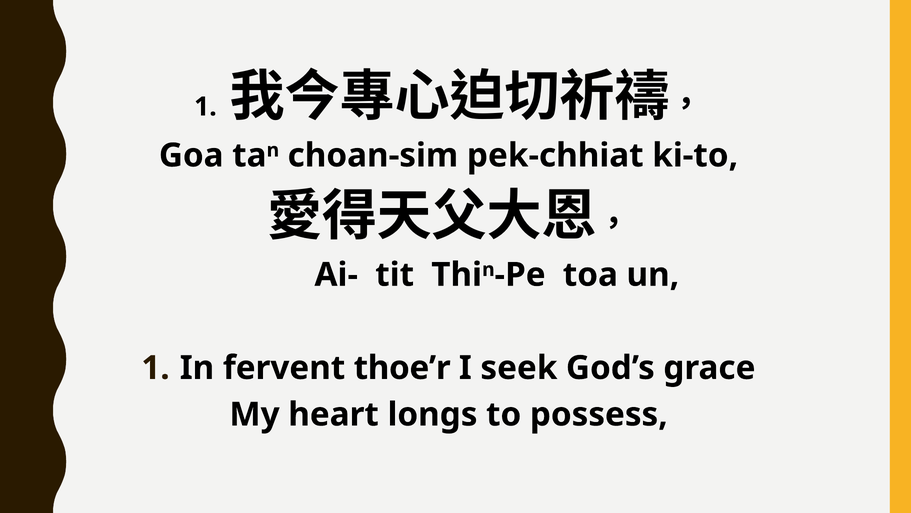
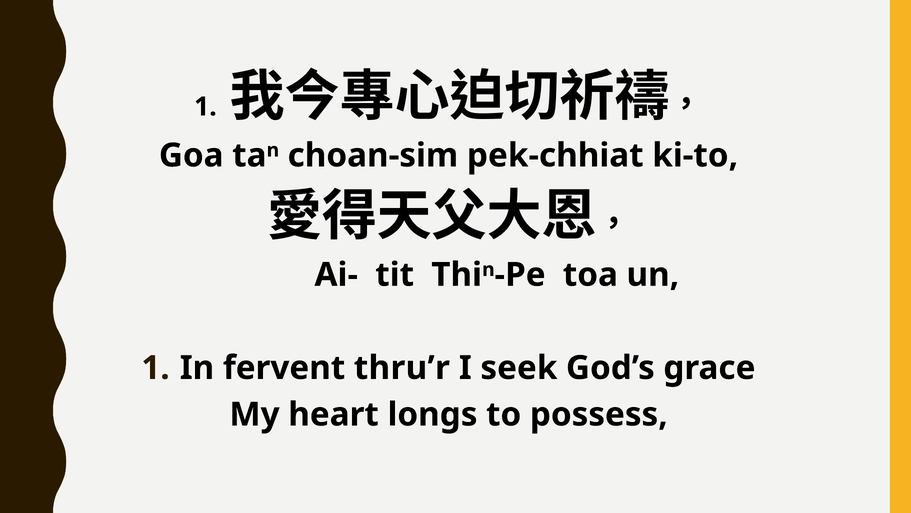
thoe’r: thoe’r -> thru’r
